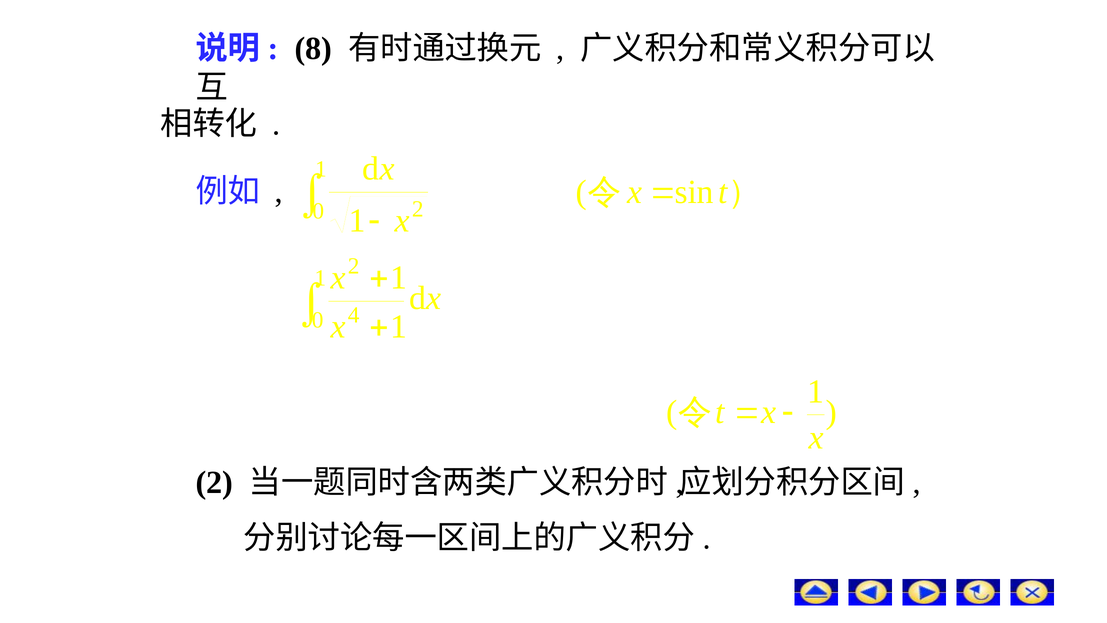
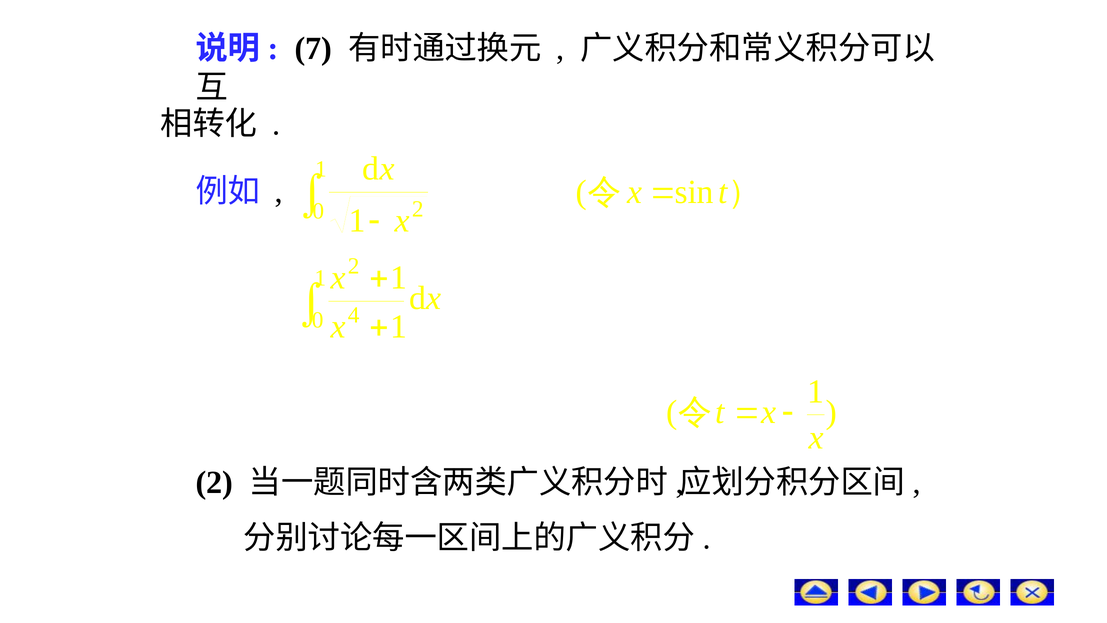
8: 8 -> 7
